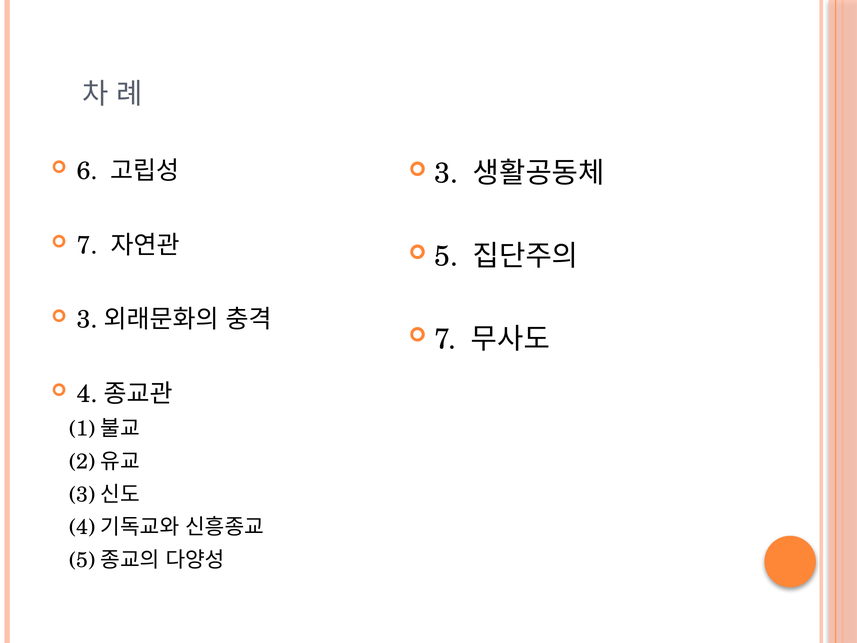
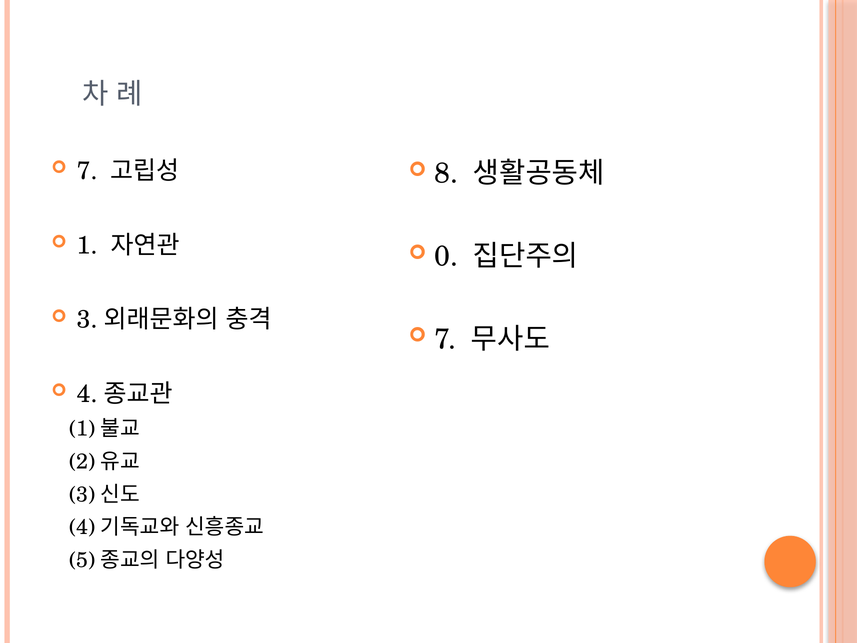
6 at (87, 171): 6 -> 7
3: 3 -> 8
7 at (87, 245): 7 -> 1
5: 5 -> 0
